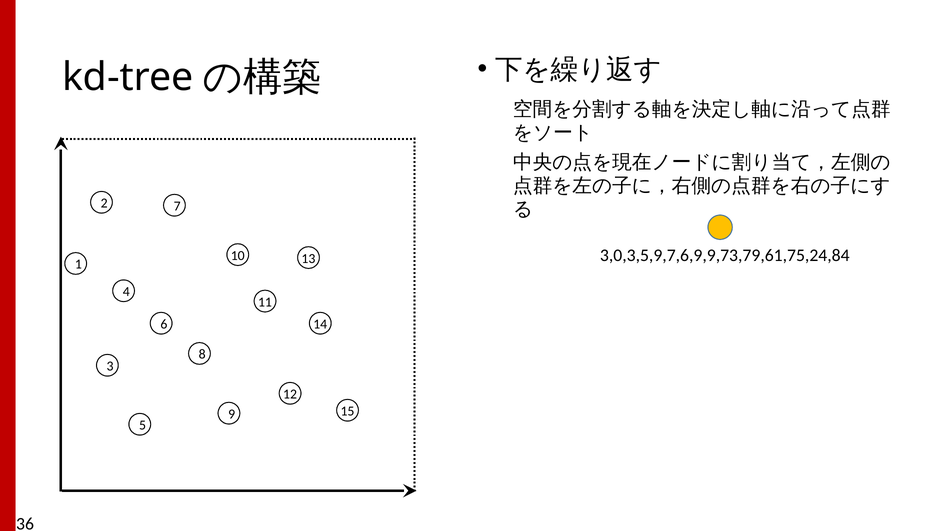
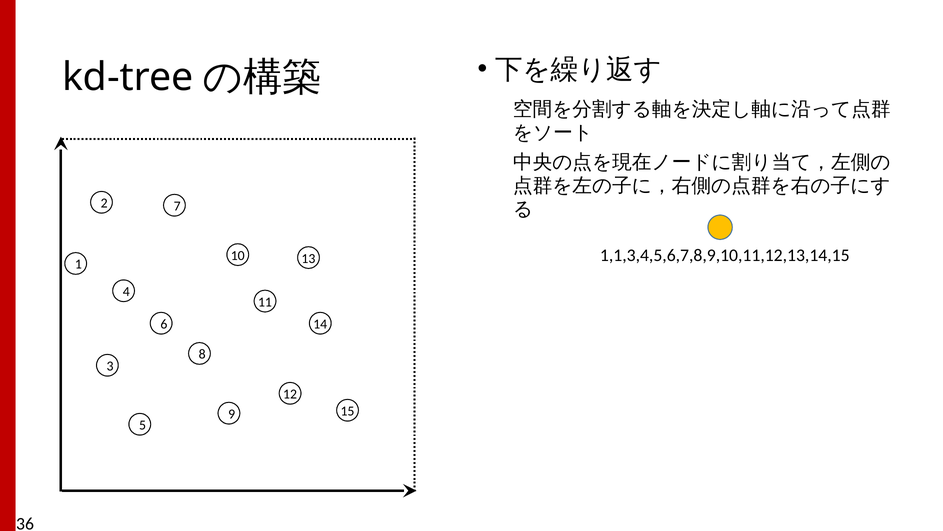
3,0,3,5,9,7,6,9,9,73,79,61,75,24,84: 3,0,3,5,9,7,6,9,9,73,79,61,75,24,84 -> 1,1,3,4,5,6,7,8,9,10,11,12,13,14,15
